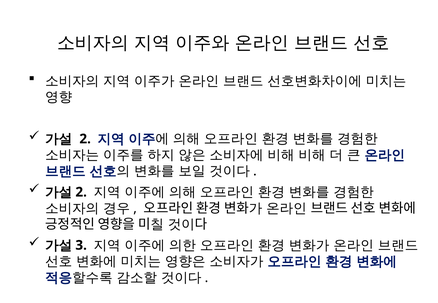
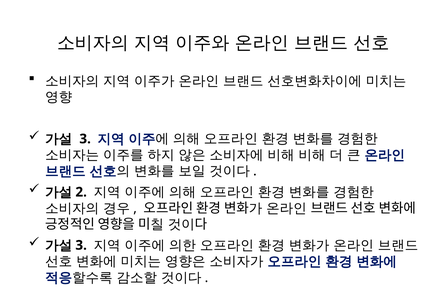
2 at (85, 139): 2 -> 3
